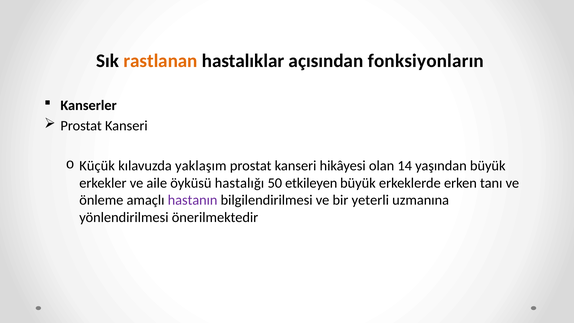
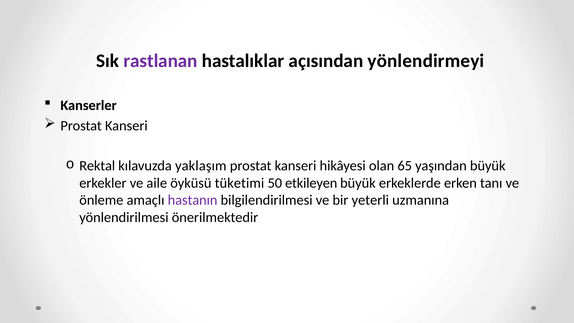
rastlanan colour: orange -> purple
fonksiyonların: fonksiyonların -> yönlendirmeyi
Küçük: Küçük -> Rektal
14: 14 -> 65
hastalığı: hastalığı -> tüketimi
